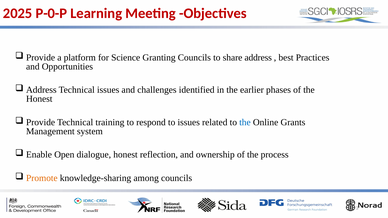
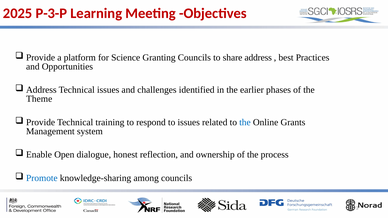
P-0-P: P-0-P -> P-3-P
Honest at (39, 99): Honest -> Theme
Promote colour: orange -> blue
